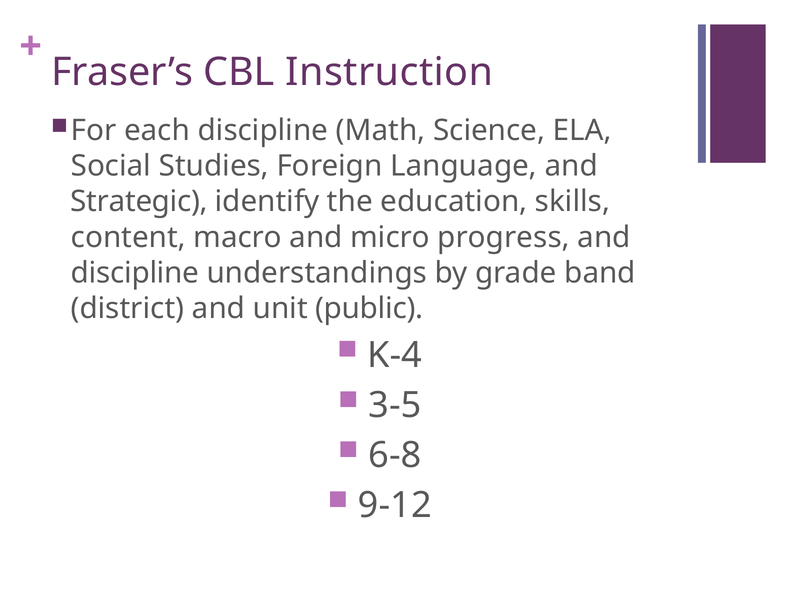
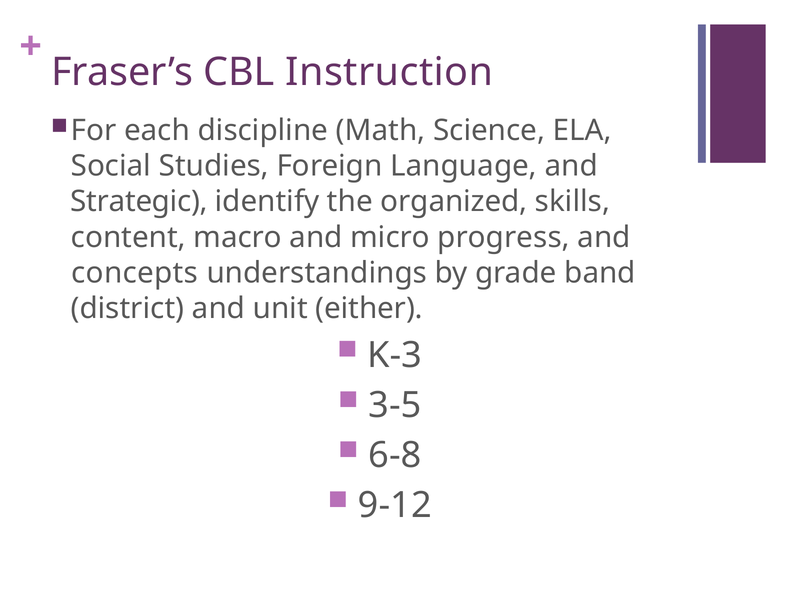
education: education -> organized
discipline at (135, 273): discipline -> concepts
public: public -> either
K-4: K-4 -> K-3
